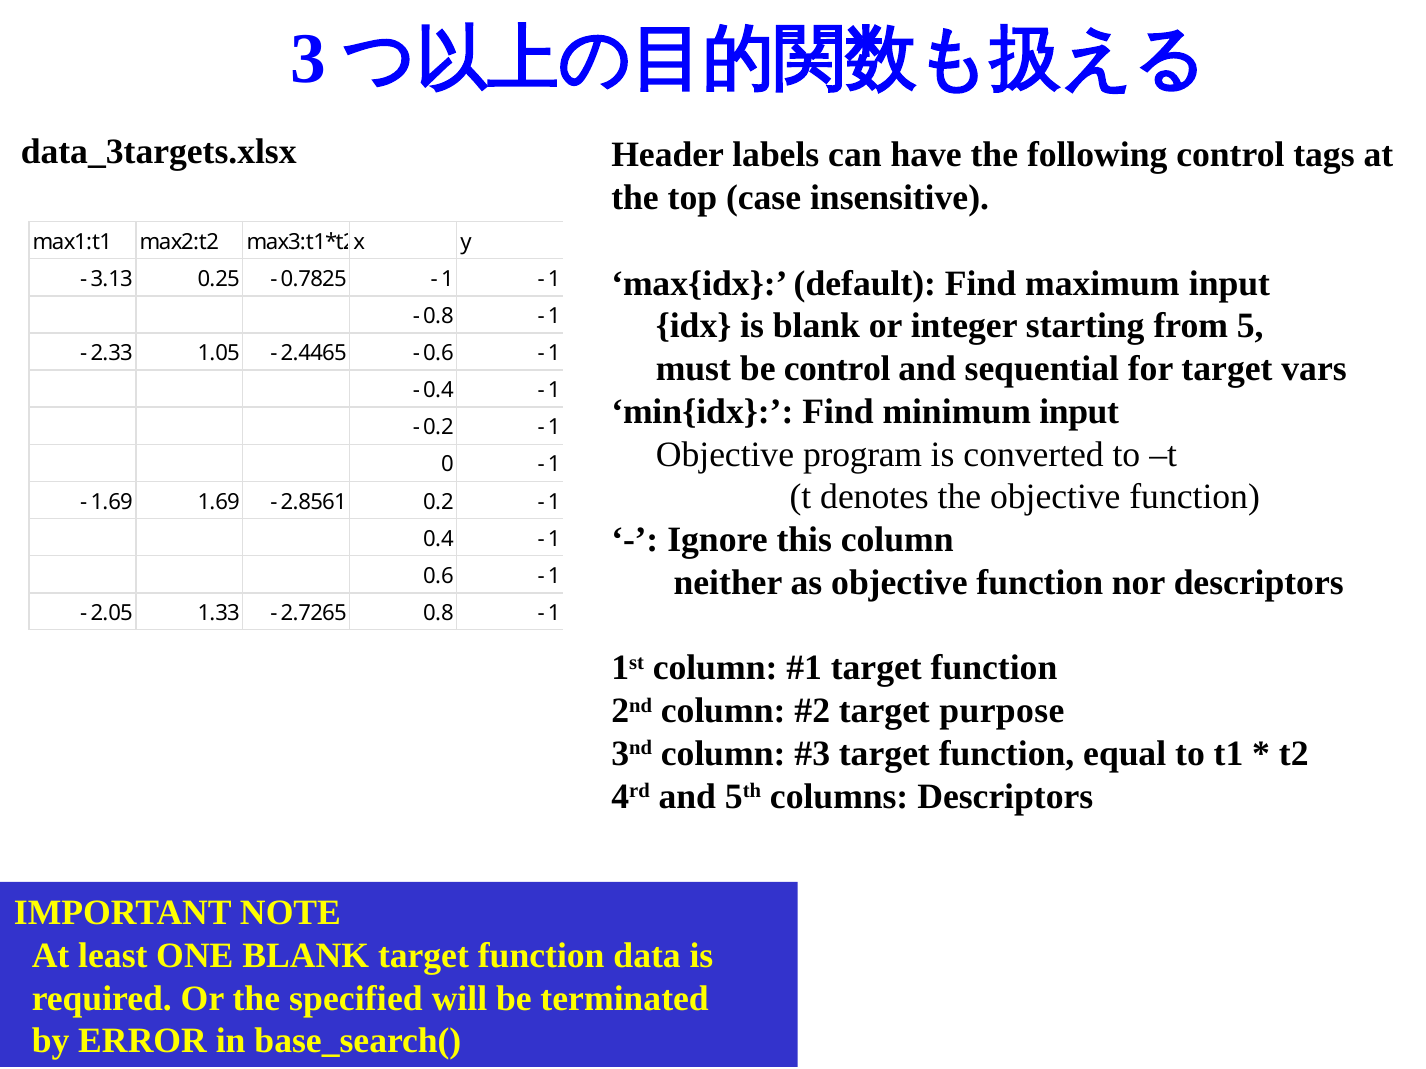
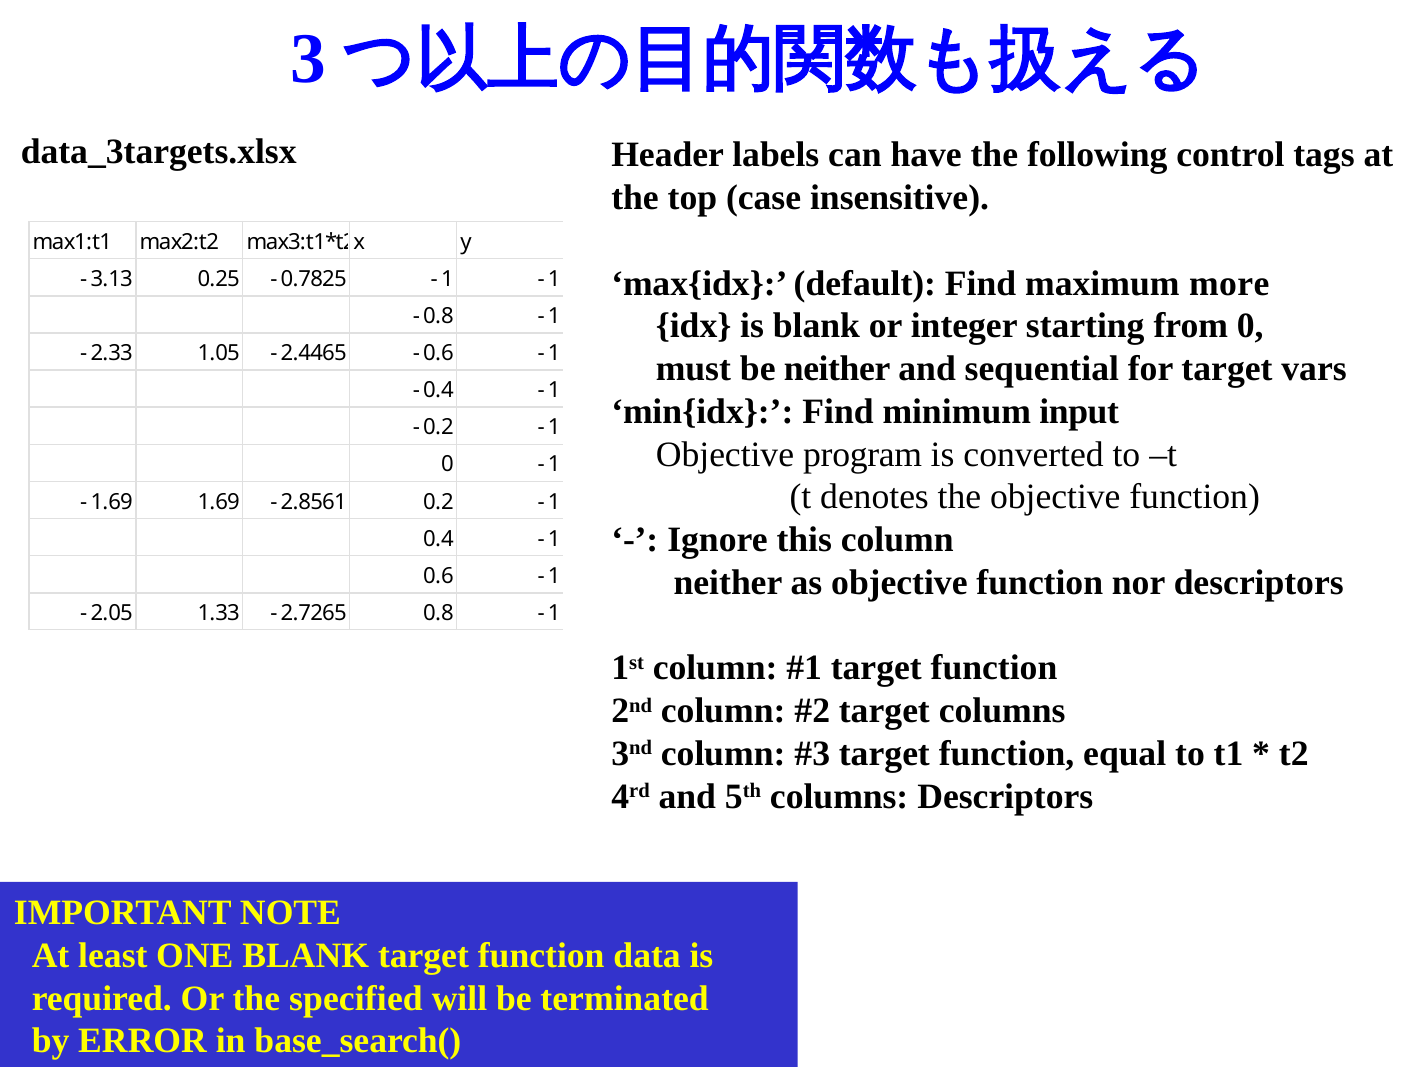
maximum input: input -> more
from 5: 5 -> 0
be control: control -> neither
target purpose: purpose -> columns
